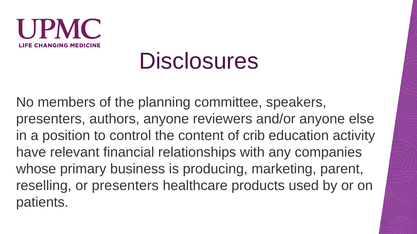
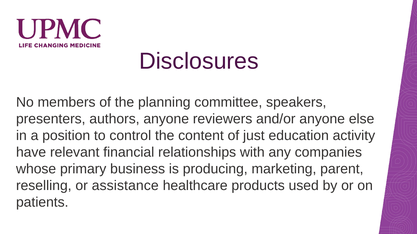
crib: crib -> just
or presenters: presenters -> assistance
